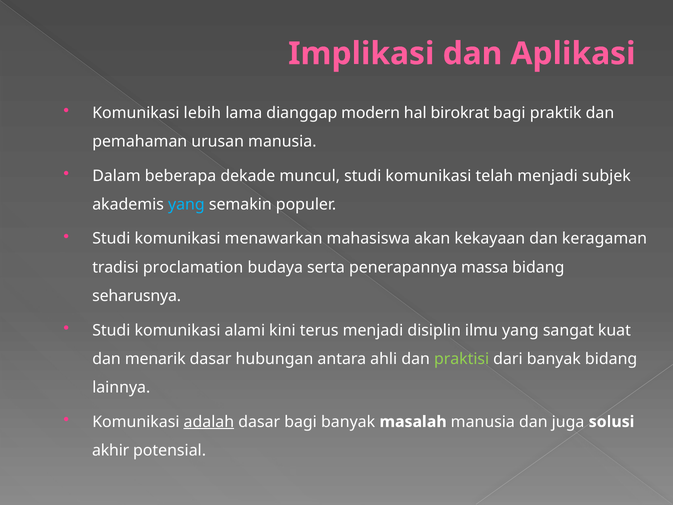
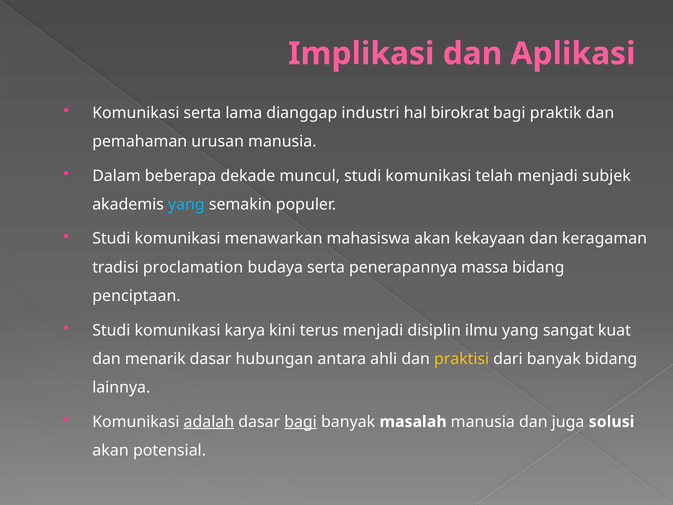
Komunikasi lebih: lebih -> serta
modern: modern -> industri
seharusnya: seharusnya -> penciptaan
alami: alami -> karya
praktisi colour: light green -> yellow
bagi at (301, 422) underline: none -> present
akhir at (111, 450): akhir -> akan
